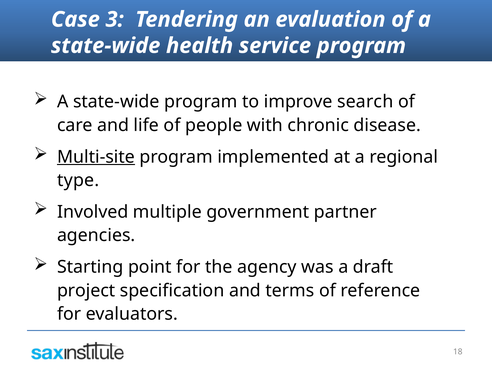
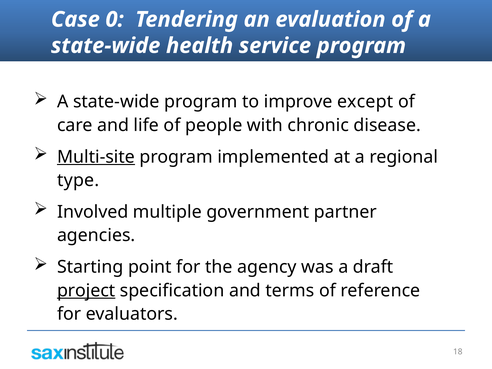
3: 3 -> 0
search: search -> except
project underline: none -> present
